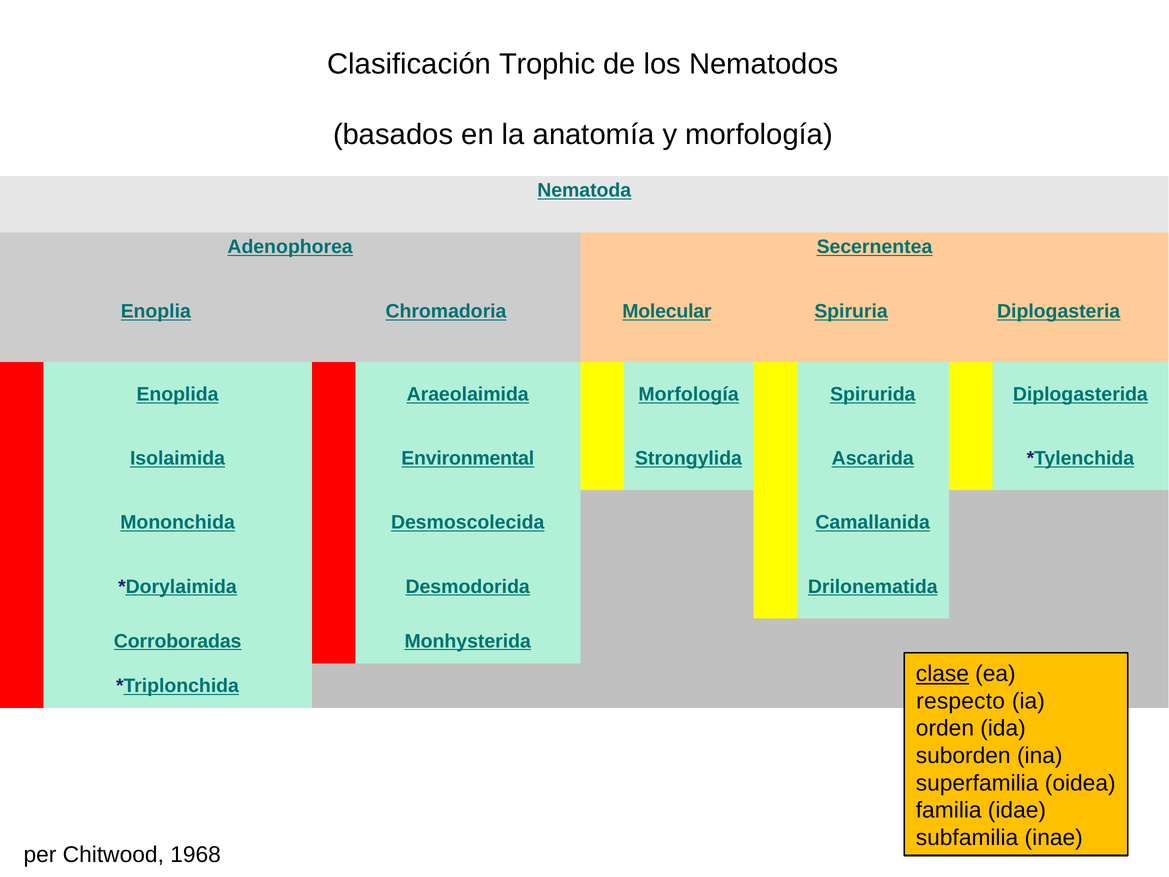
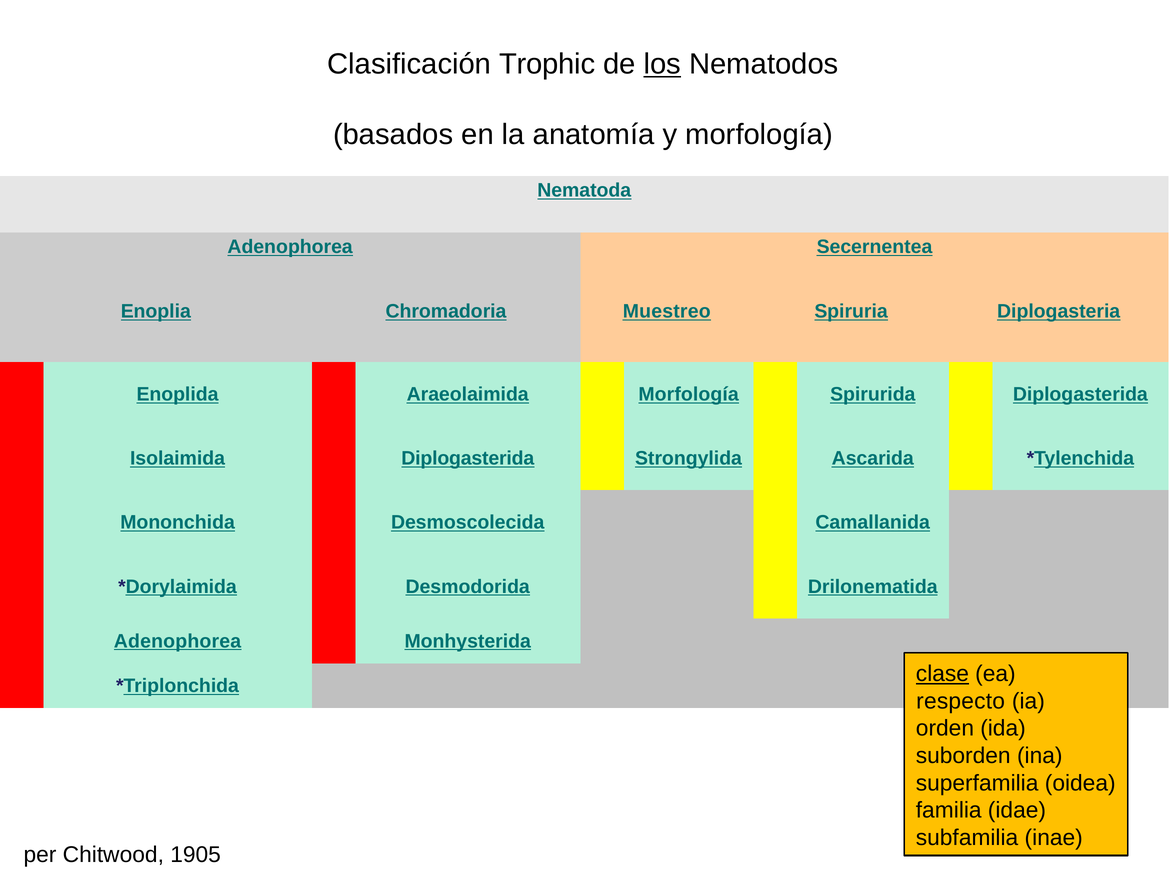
los underline: none -> present
Molecular: Molecular -> Muestreo
Isolaimida Environmental: Environmental -> Diplogasterida
Corroboradas at (178, 641): Corroboradas -> Adenophorea
1968: 1968 -> 1905
